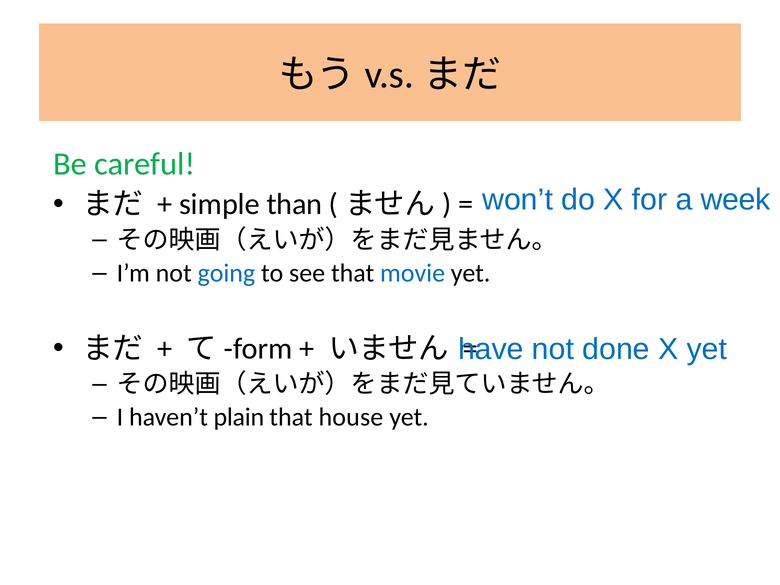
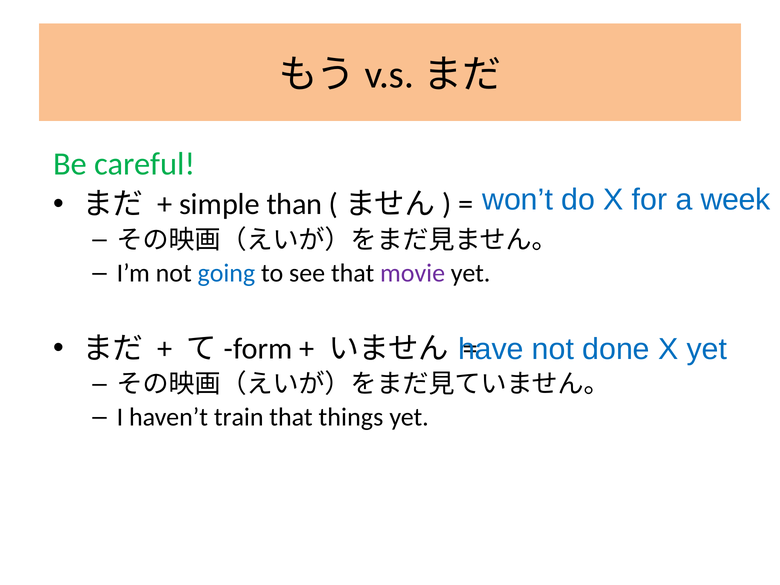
movie colour: blue -> purple
plain: plain -> train
house: house -> things
